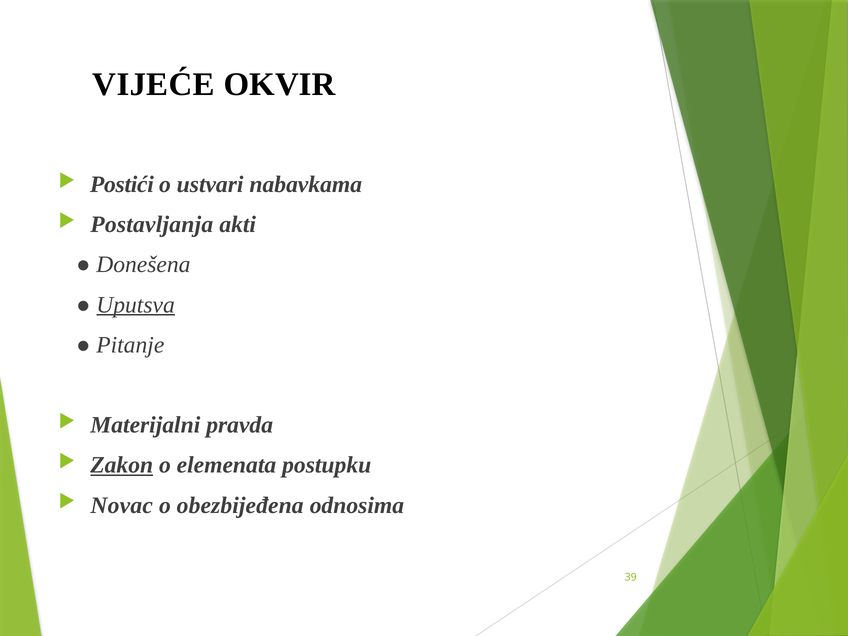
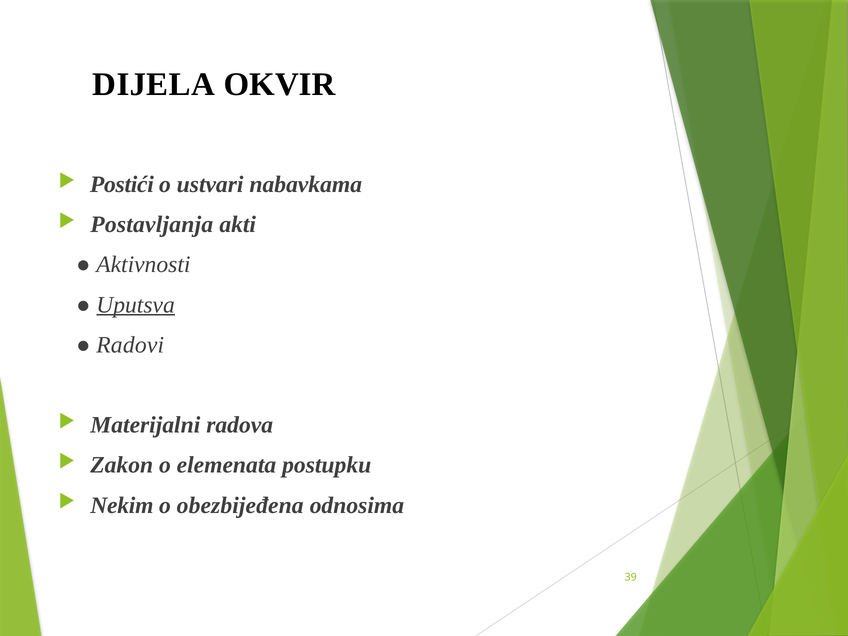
VIJEĆE: VIJEĆE -> DIJELA
Donešena: Donešena -> Aktivnosti
Pitanje: Pitanje -> Radovi
pravda: pravda -> radova
Zakon underline: present -> none
Novac: Novac -> Nekim
